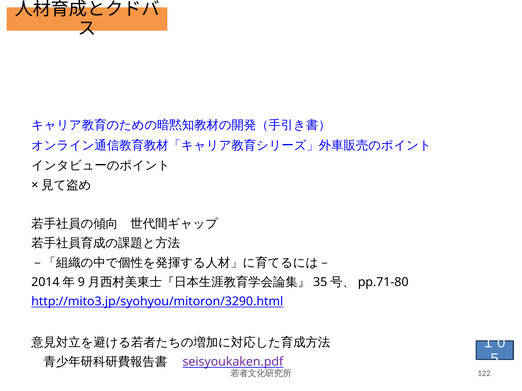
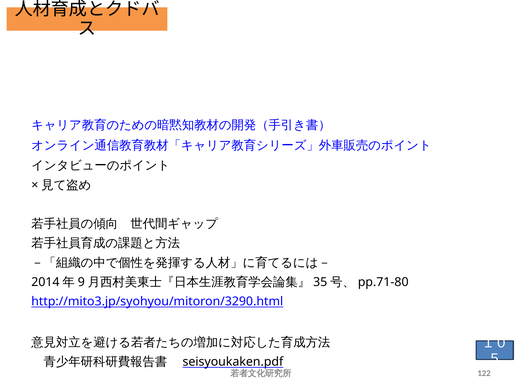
seisyoukaken.pdf colour: purple -> black
